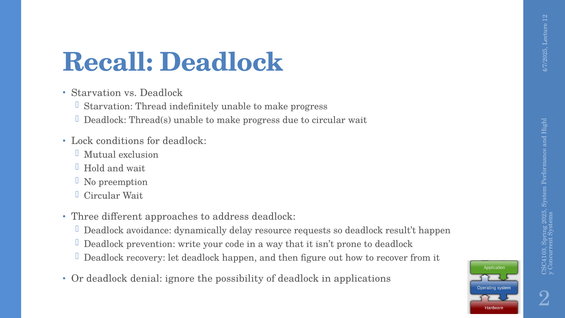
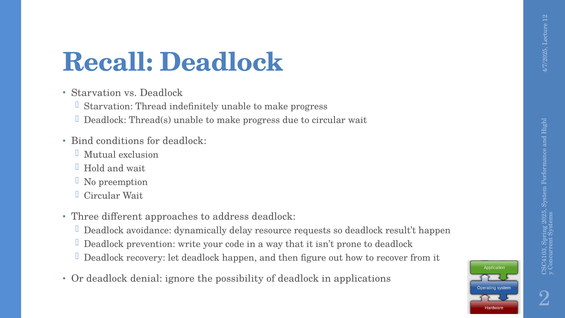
Lock: Lock -> Bind
